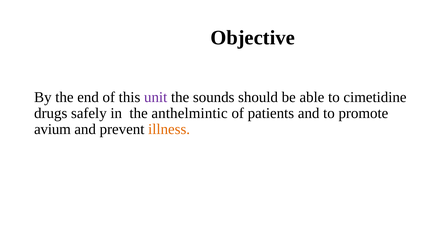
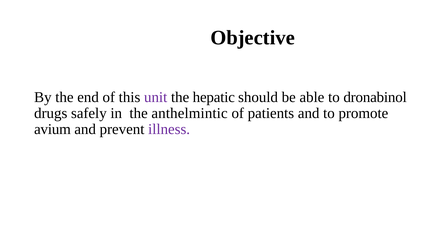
sounds: sounds -> hepatic
cimetidine: cimetidine -> dronabinol
illness colour: orange -> purple
